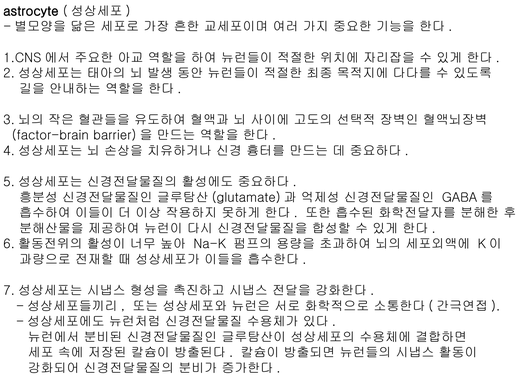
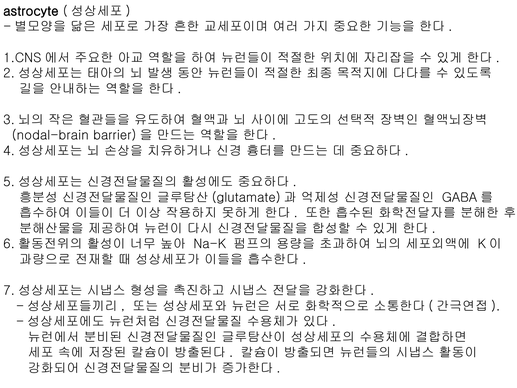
factor-brain: factor-brain -> nodal-brain
